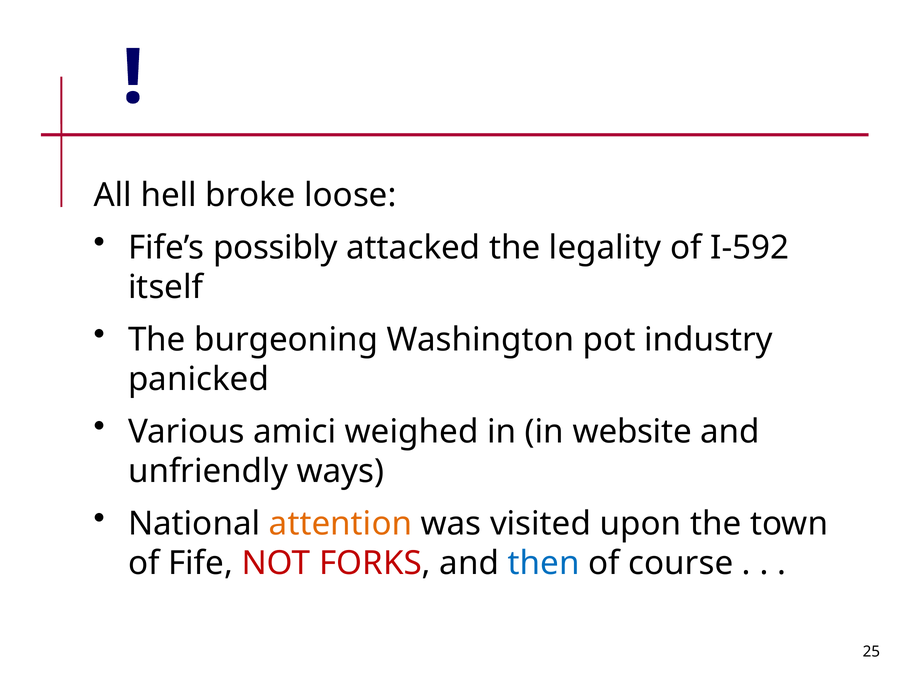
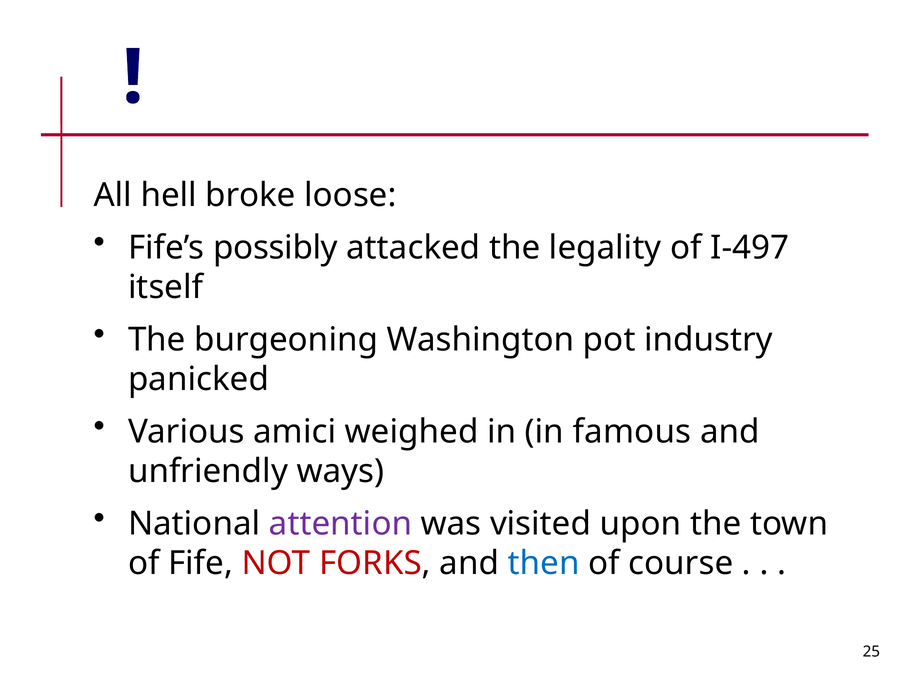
I-592: I-592 -> I-497
website: website -> famous
attention colour: orange -> purple
